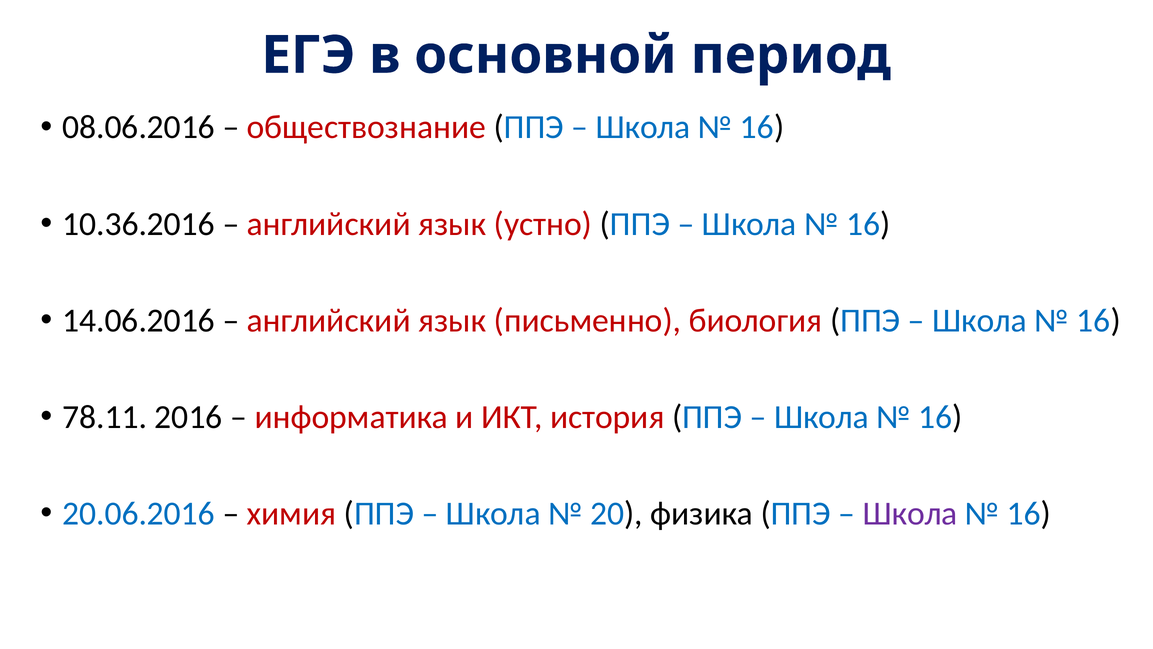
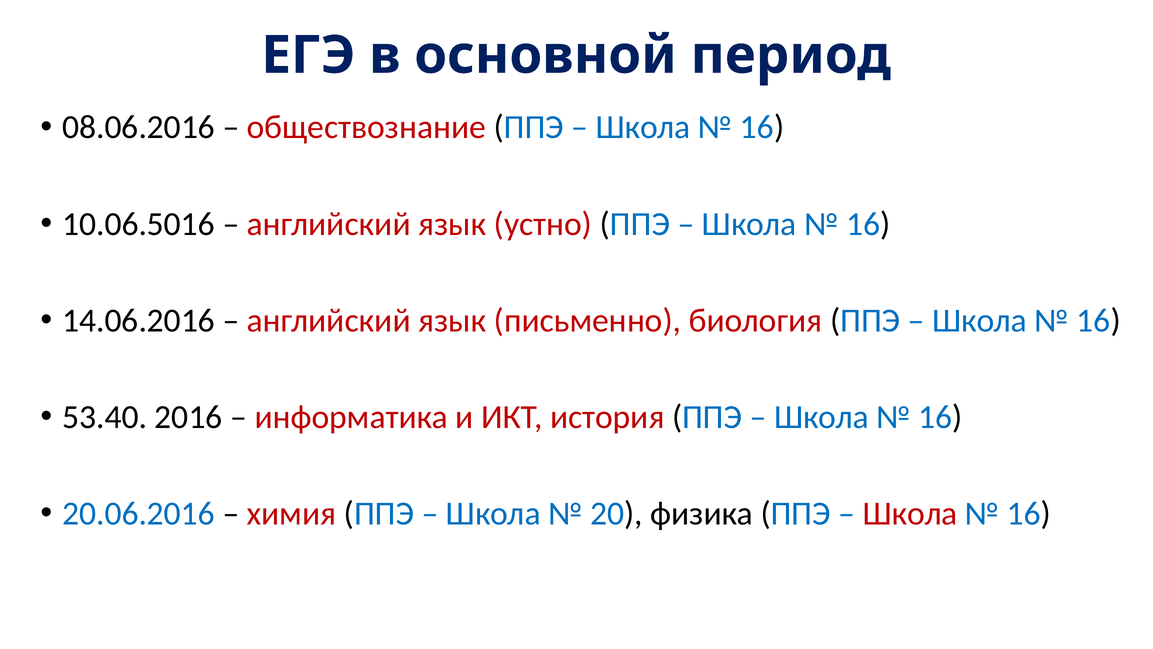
10.36.2016: 10.36.2016 -> 10.06.5016
78.11: 78.11 -> 53.40
Школа at (910, 513) colour: purple -> red
